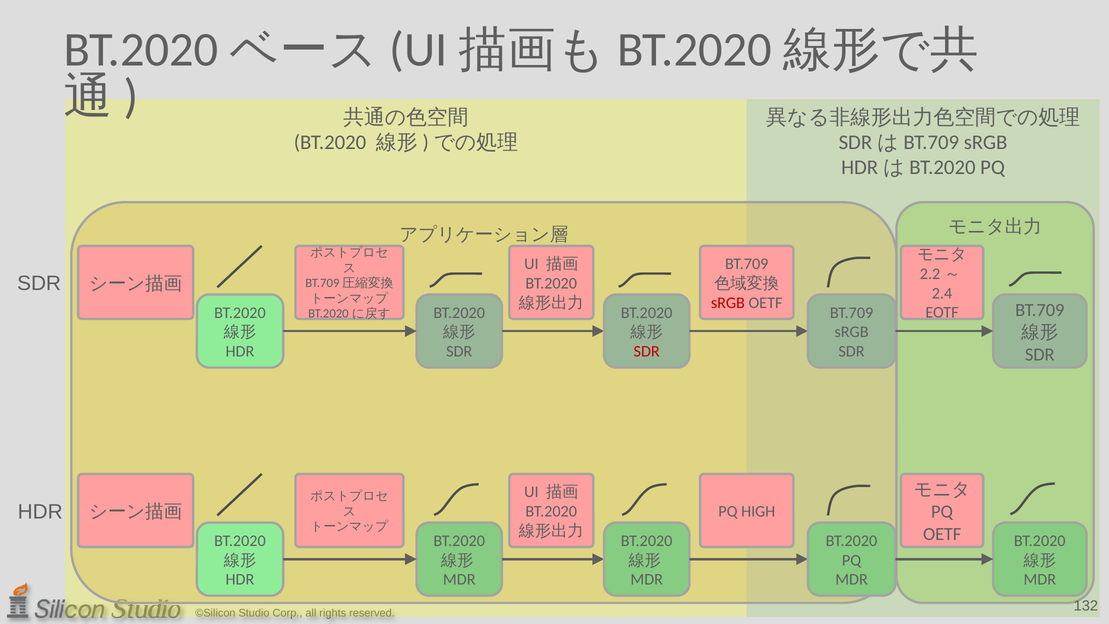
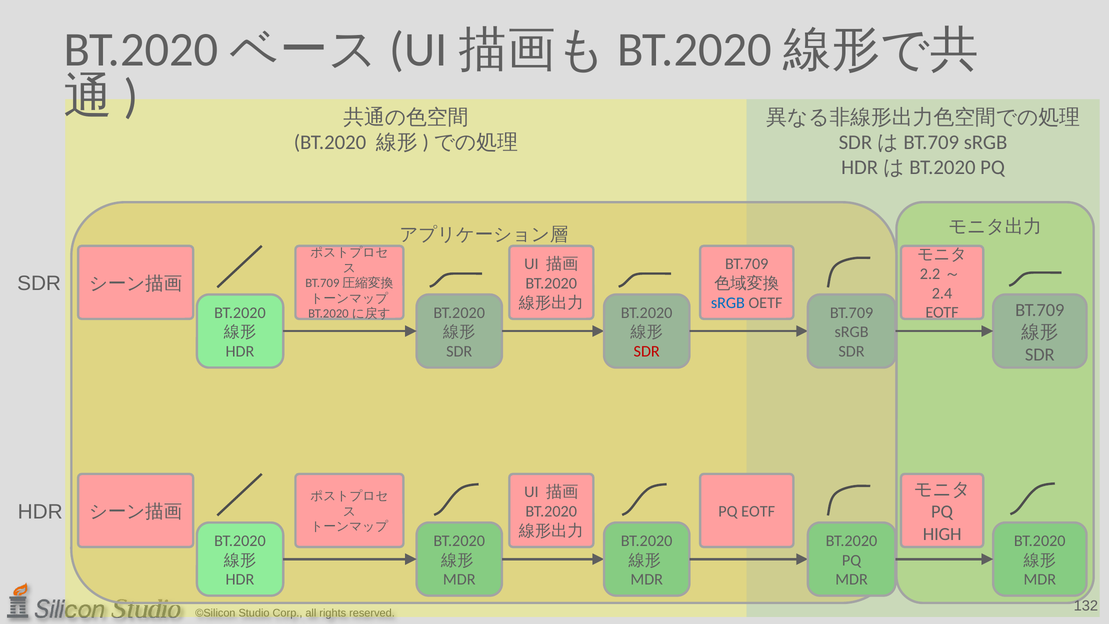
sRGB at (728, 303) colour: red -> blue
PQ HIGH: HIGH -> EOTF
OETF at (942, 534): OETF -> HIGH
